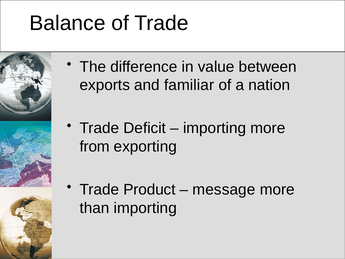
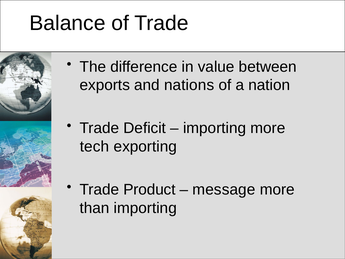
familiar: familiar -> nations
from: from -> tech
